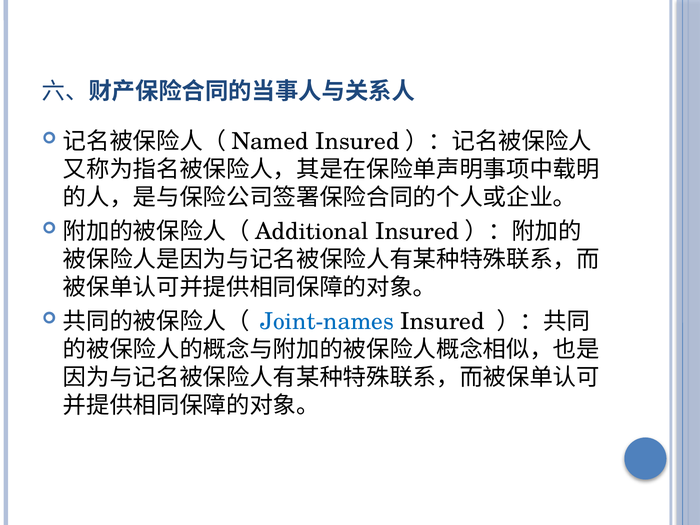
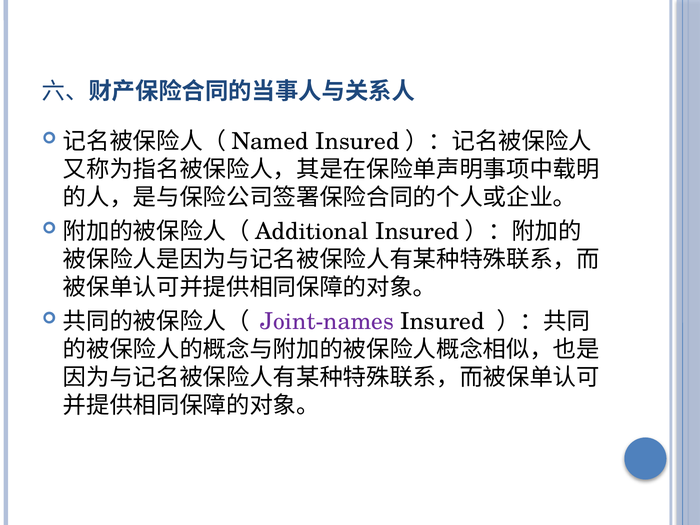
Joint-names colour: blue -> purple
